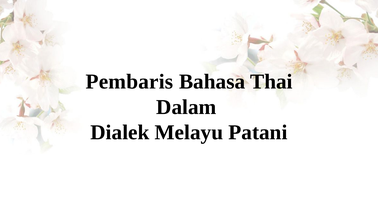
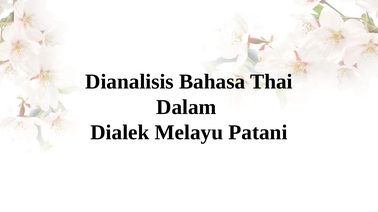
Pembaris: Pembaris -> Dianalisis
